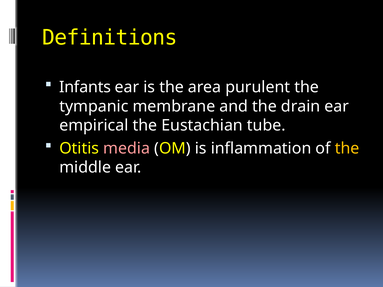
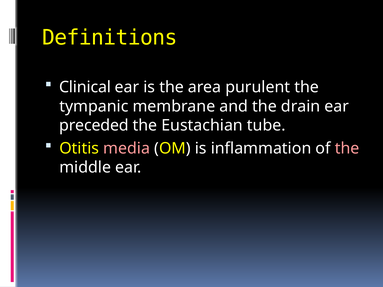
Infants: Infants -> Clinical
empirical: empirical -> preceded
the at (347, 148) colour: yellow -> pink
